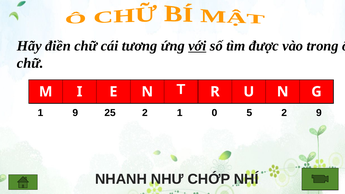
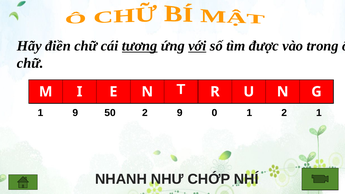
tương underline: none -> present
25: 25 -> 50
2 1: 1 -> 9
0 5: 5 -> 1
2 9: 9 -> 1
